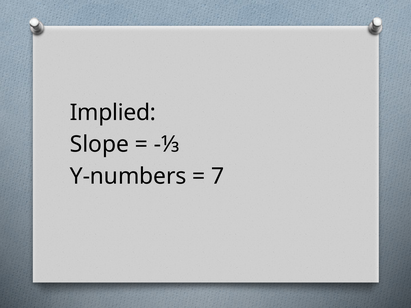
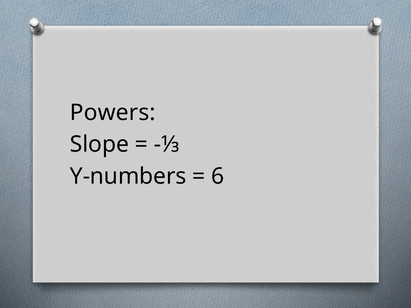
Implied: Implied -> Powers
7: 7 -> 6
